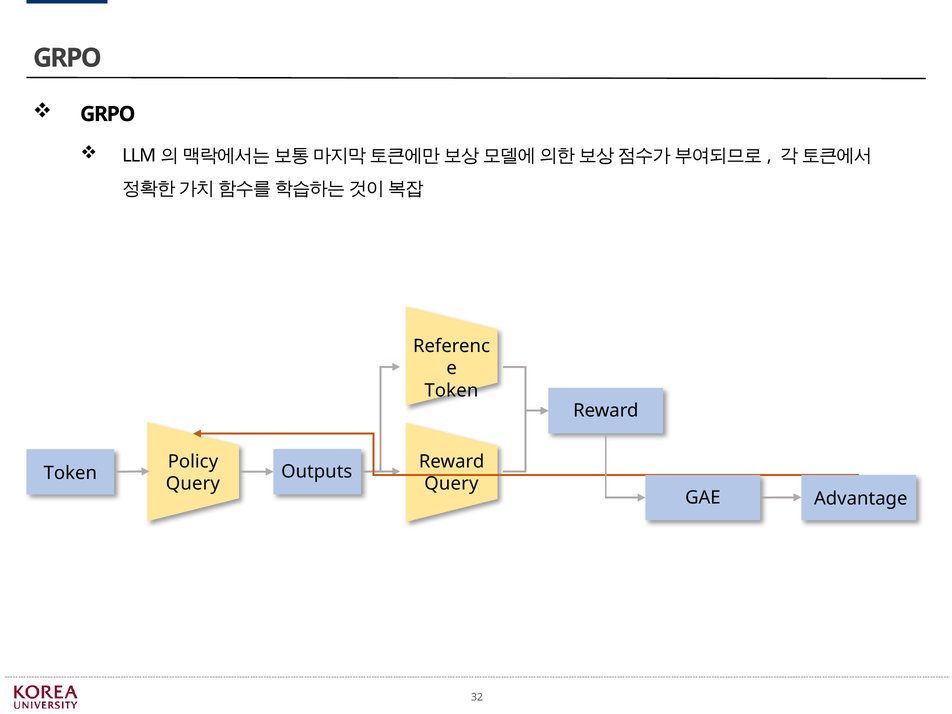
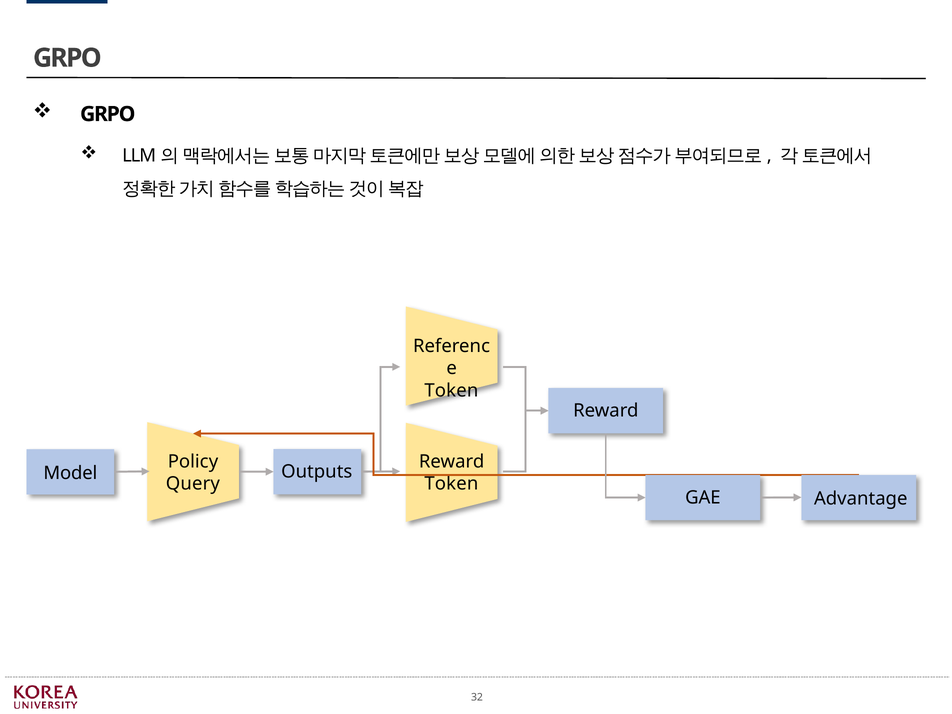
Token at (70, 473): Token -> Model
Query at (451, 484): Query -> Token
